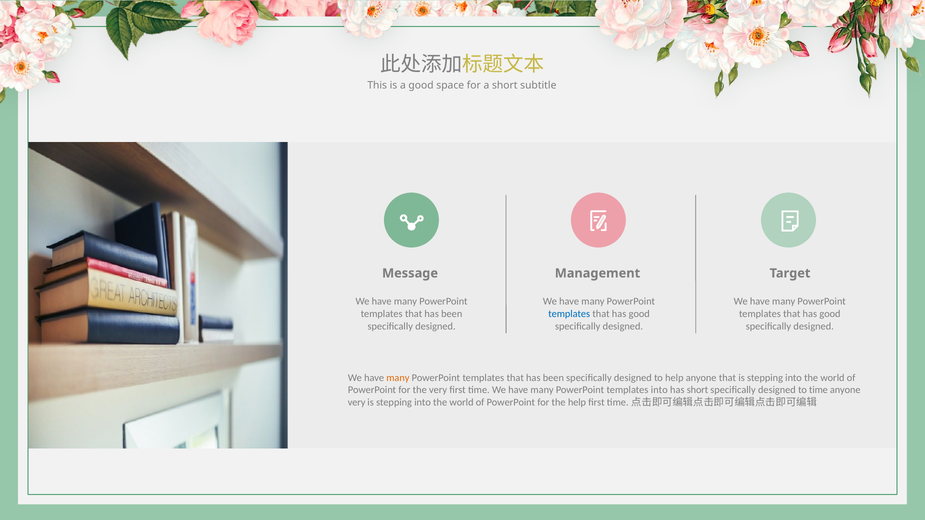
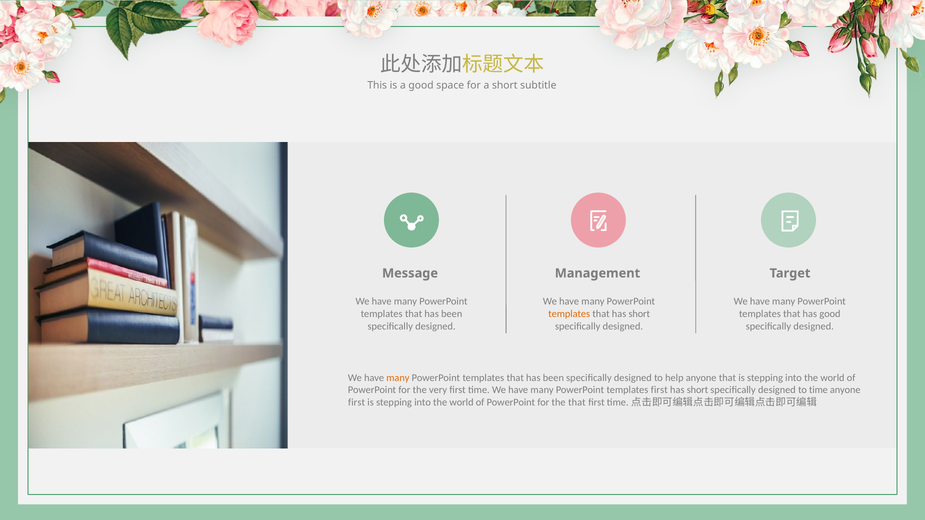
templates at (569, 314) colour: blue -> orange
good at (639, 314): good -> short
templates into: into -> first
very at (357, 403): very -> first
the help: help -> that
